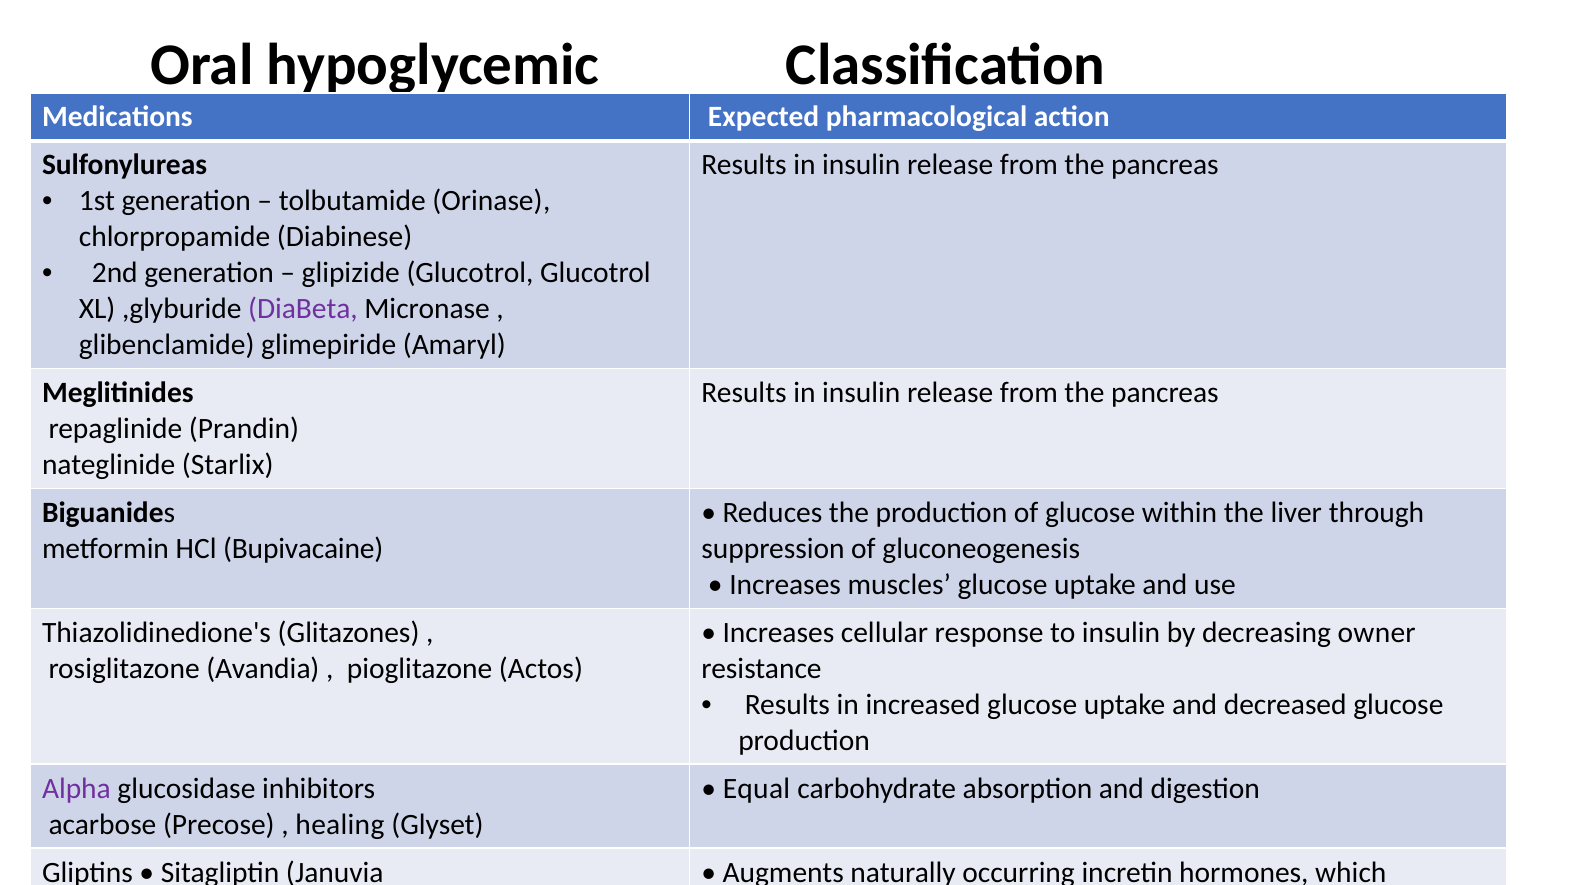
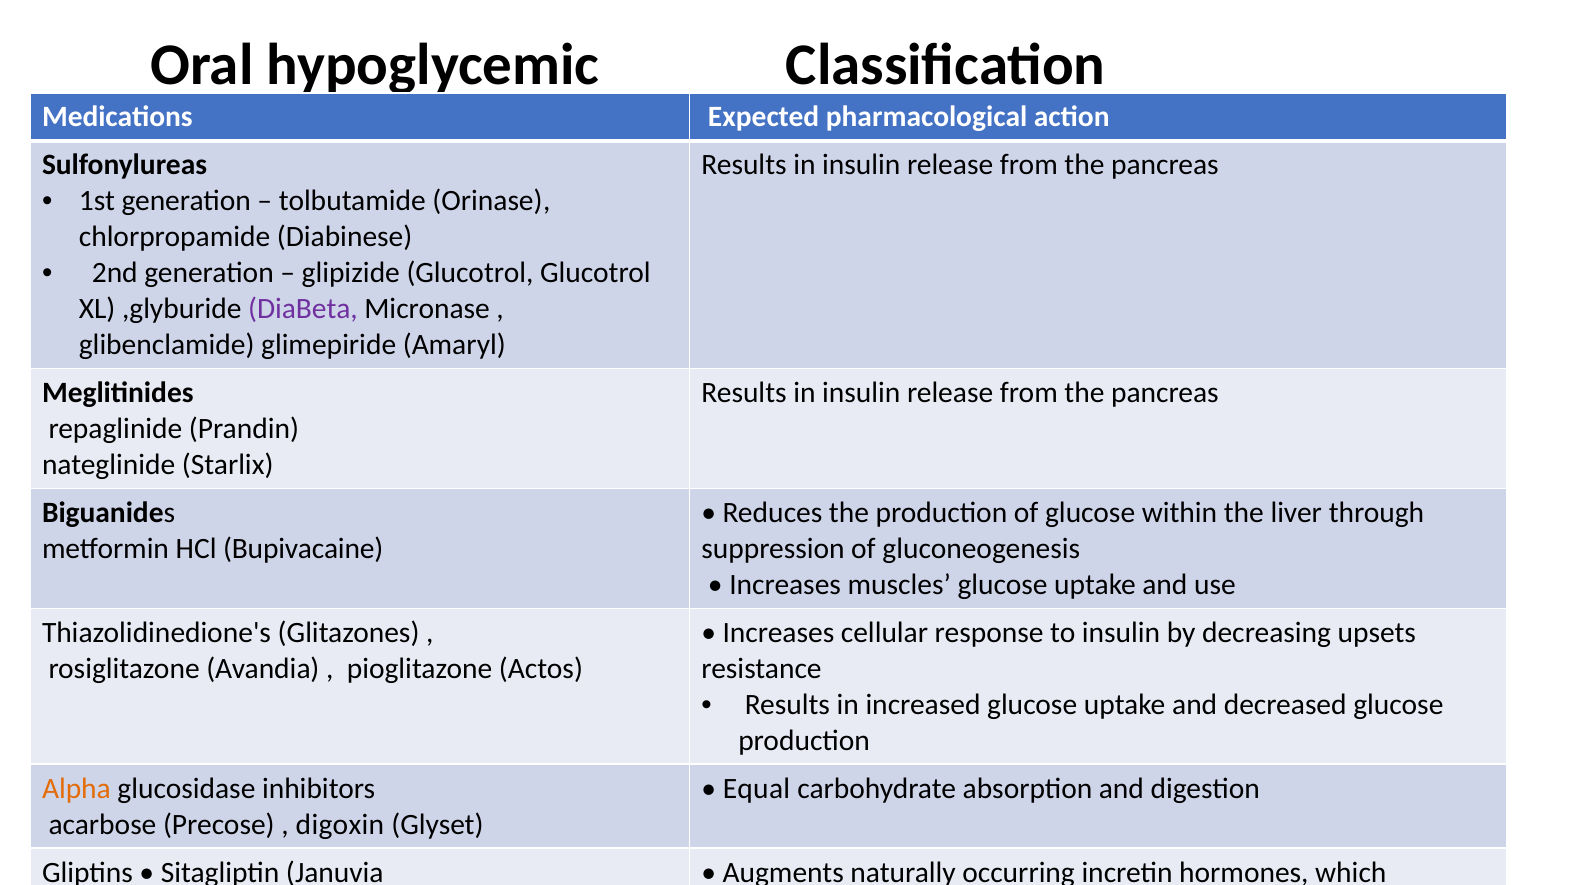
owner: owner -> upsets
Alpha colour: purple -> orange
healing: healing -> digoxin
